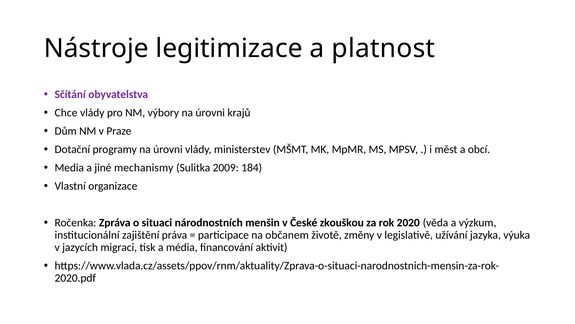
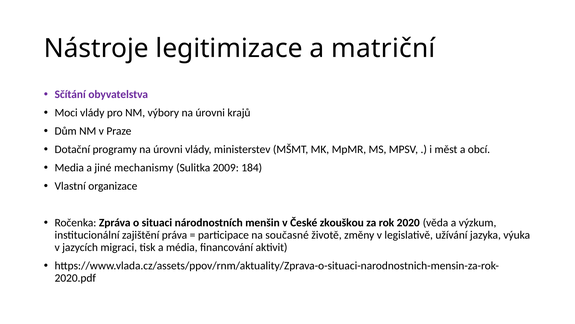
platnost: platnost -> matriční
Chce: Chce -> Moci
občanem: občanem -> současné
